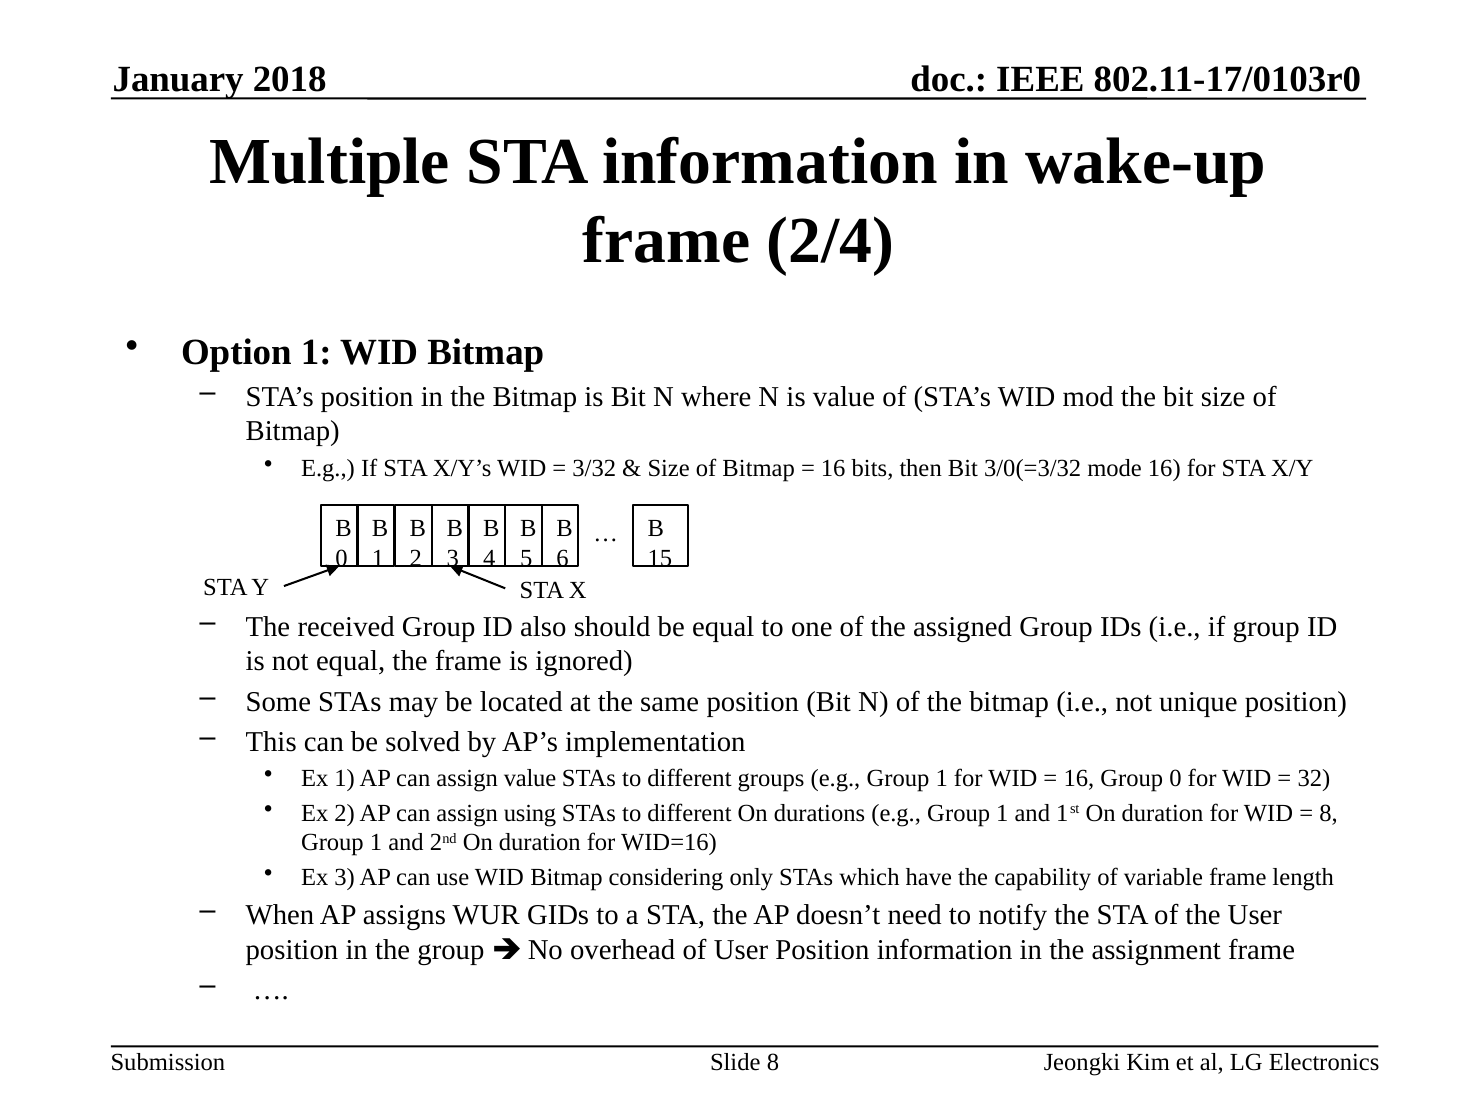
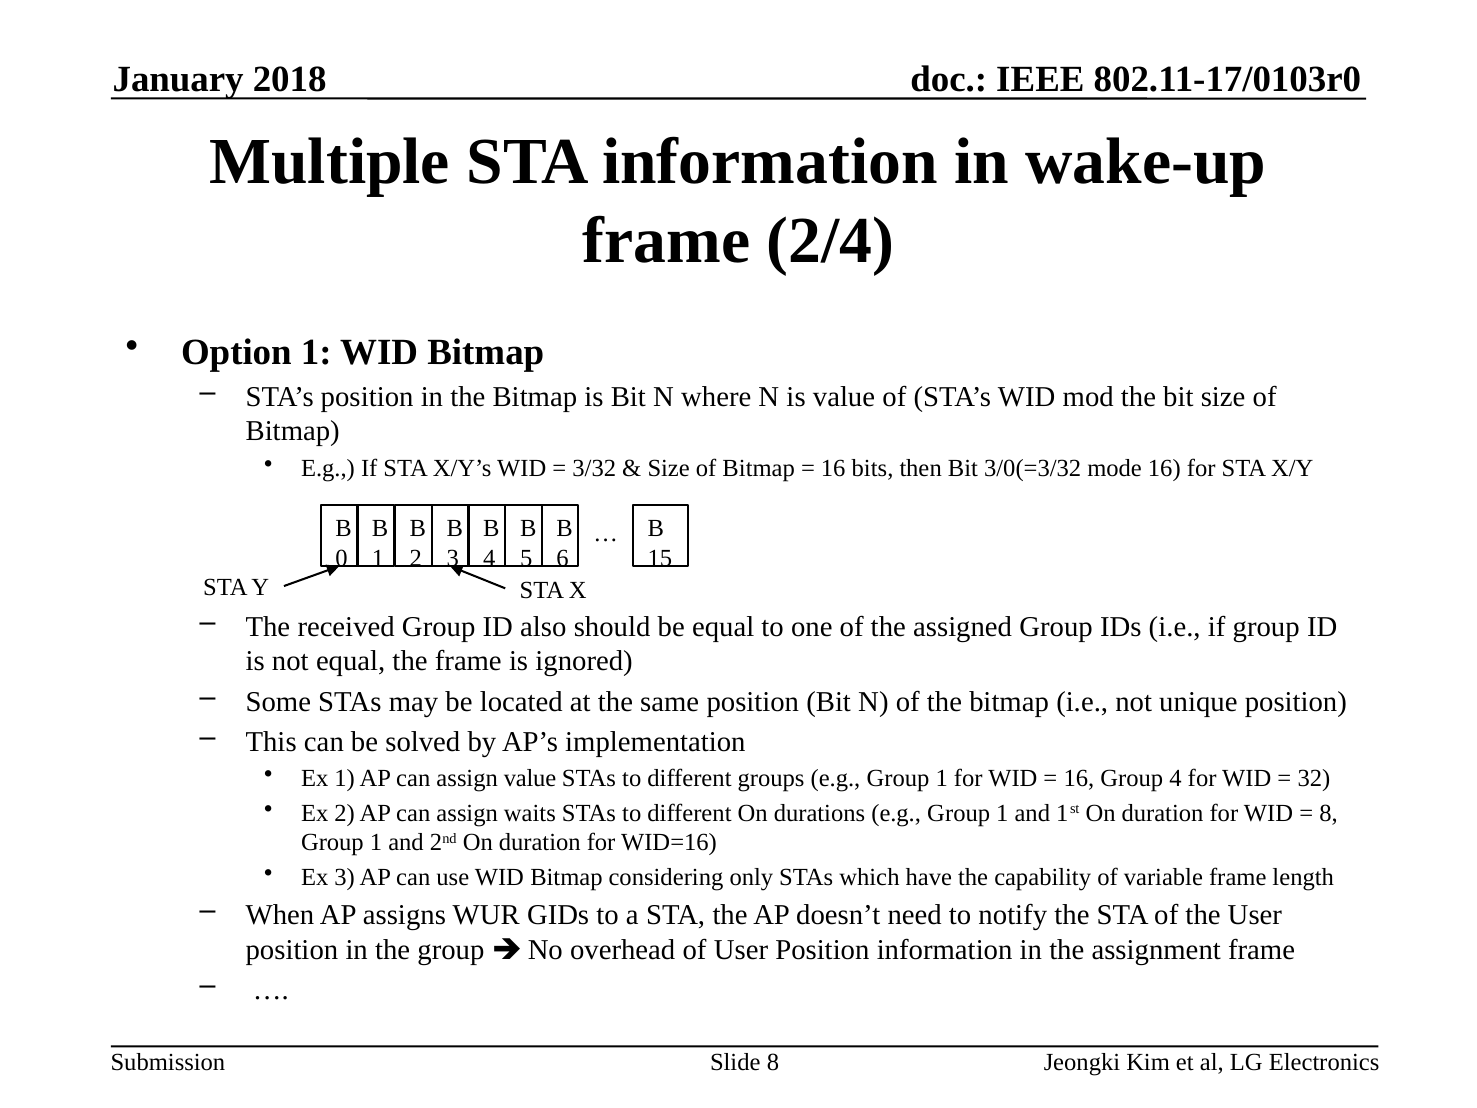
Group 0: 0 -> 4
using: using -> waits
